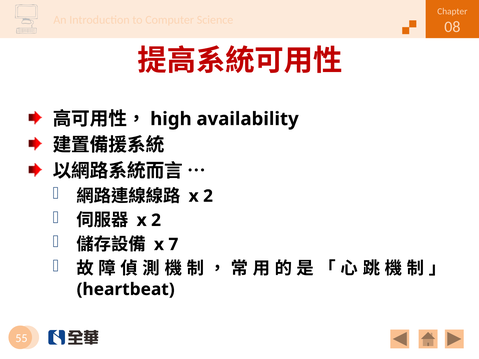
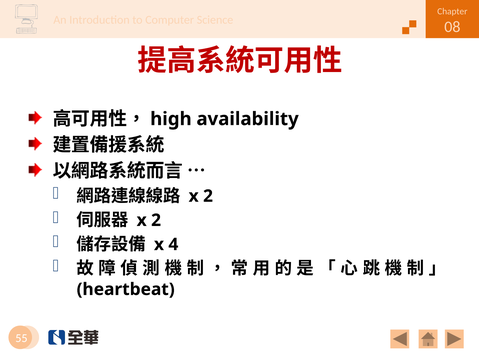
7: 7 -> 4
